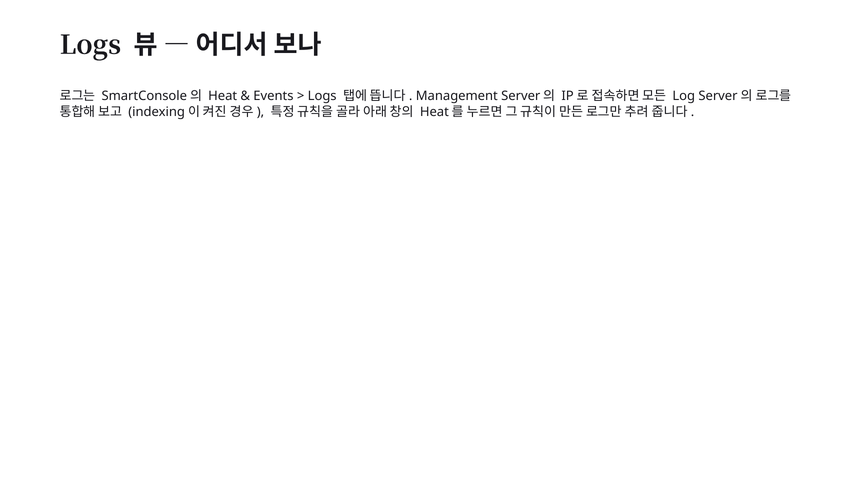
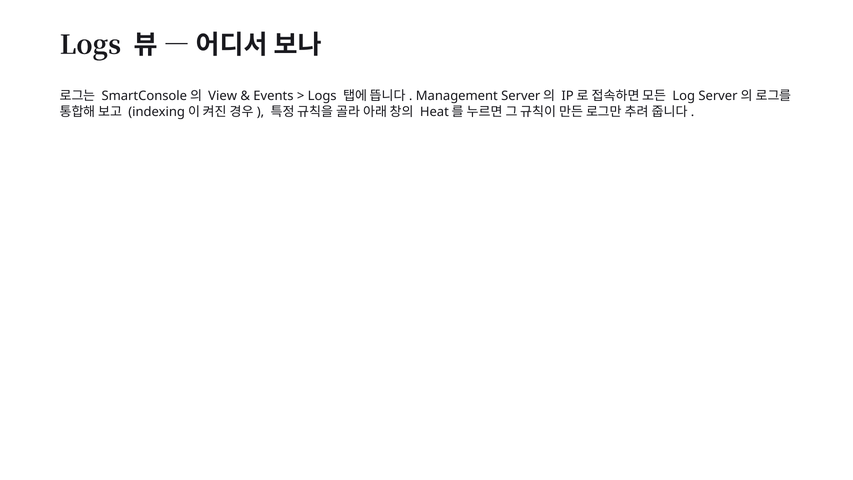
Heat at (223, 96): Heat -> View
